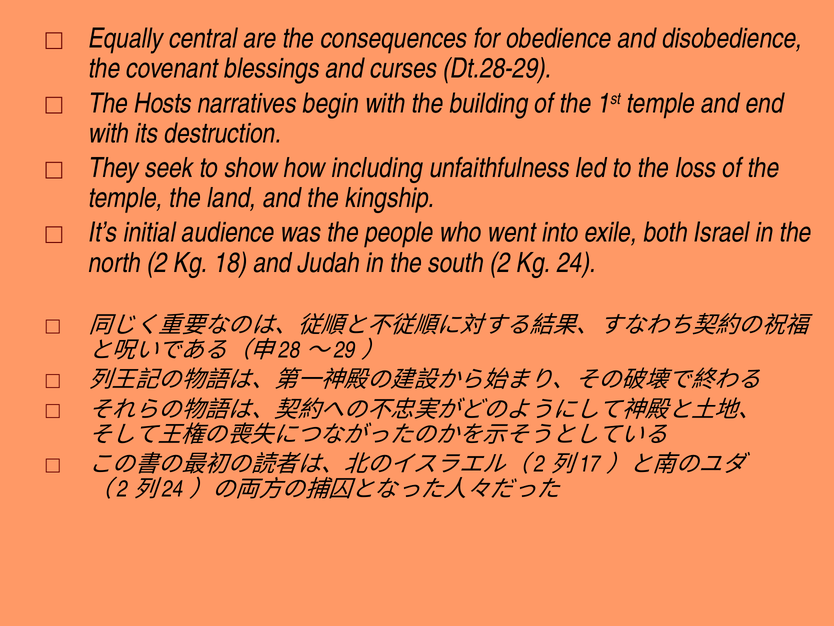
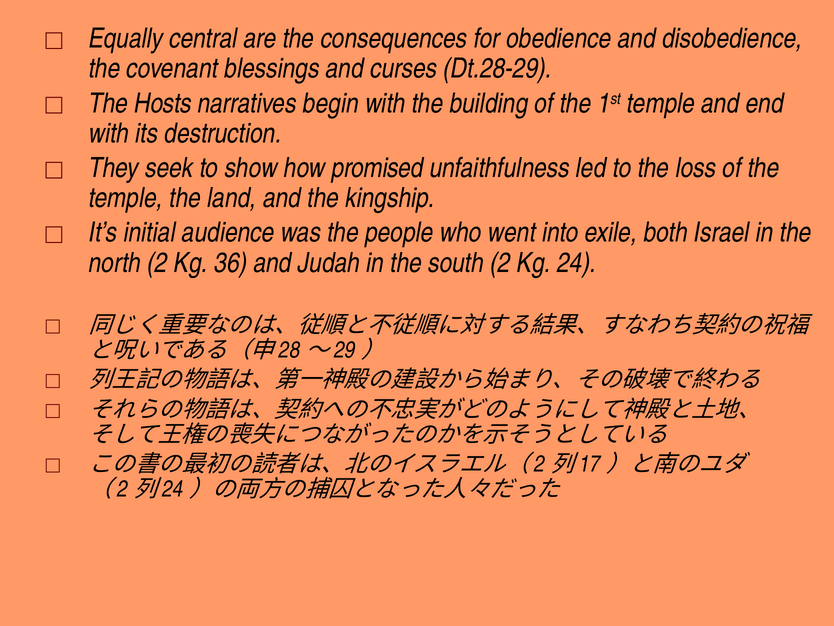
including: including -> promised
18: 18 -> 36
